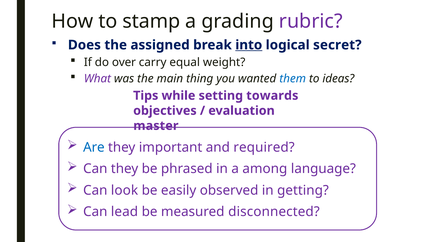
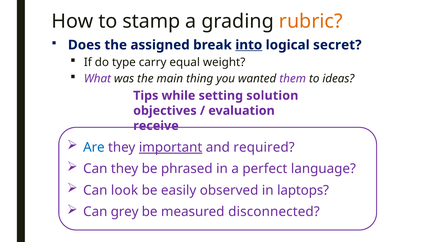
rubric colour: purple -> orange
over: over -> type
them colour: blue -> purple
towards: towards -> solution
master: master -> receive
important underline: none -> present
among: among -> perfect
getting: getting -> laptops
lead: lead -> grey
